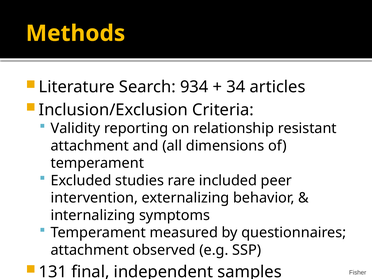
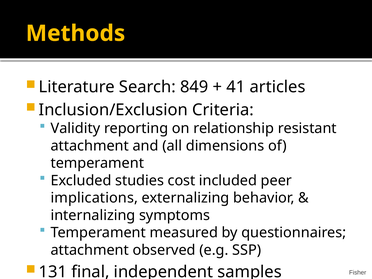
934: 934 -> 849
34: 34 -> 41
rare: rare -> cost
intervention: intervention -> implications
